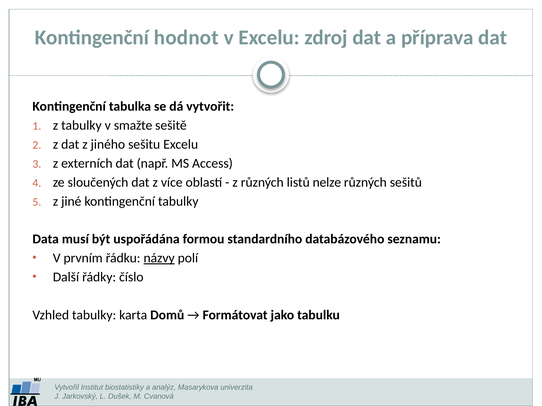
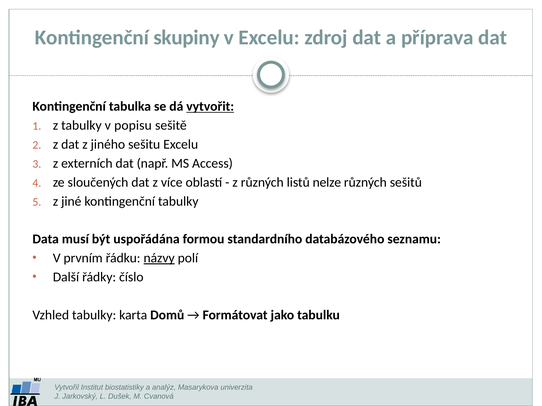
hodnot: hodnot -> skupiny
vytvořit underline: none -> present
smažte: smažte -> popisu
